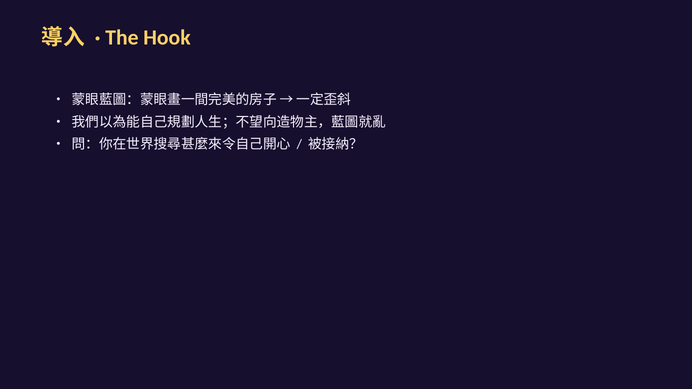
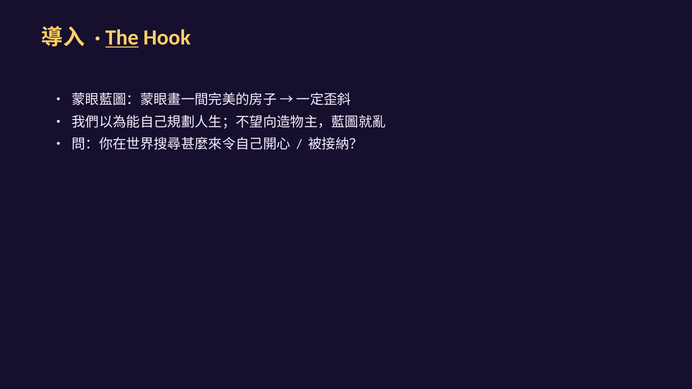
The underline: none -> present
